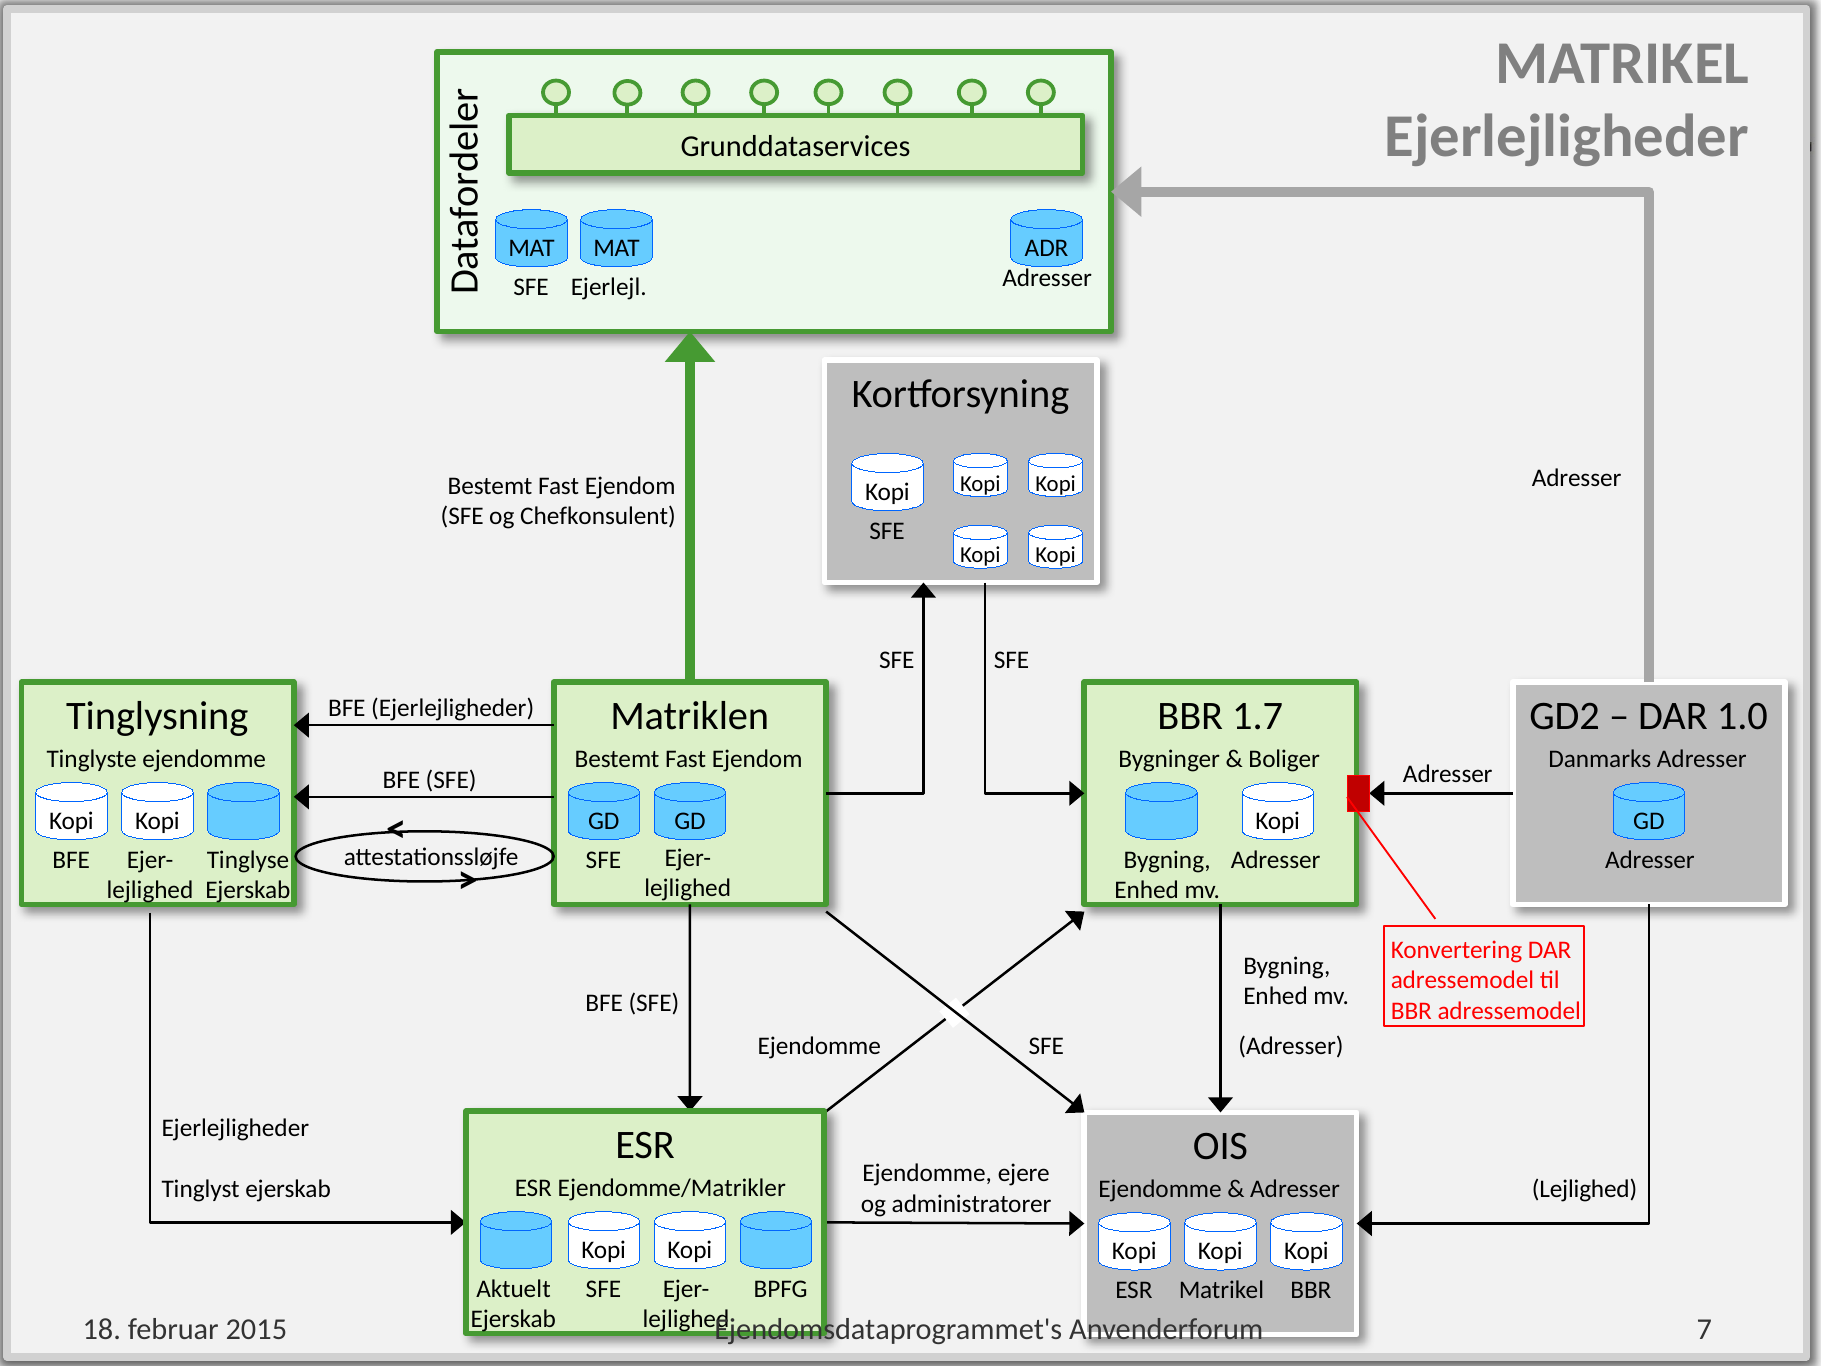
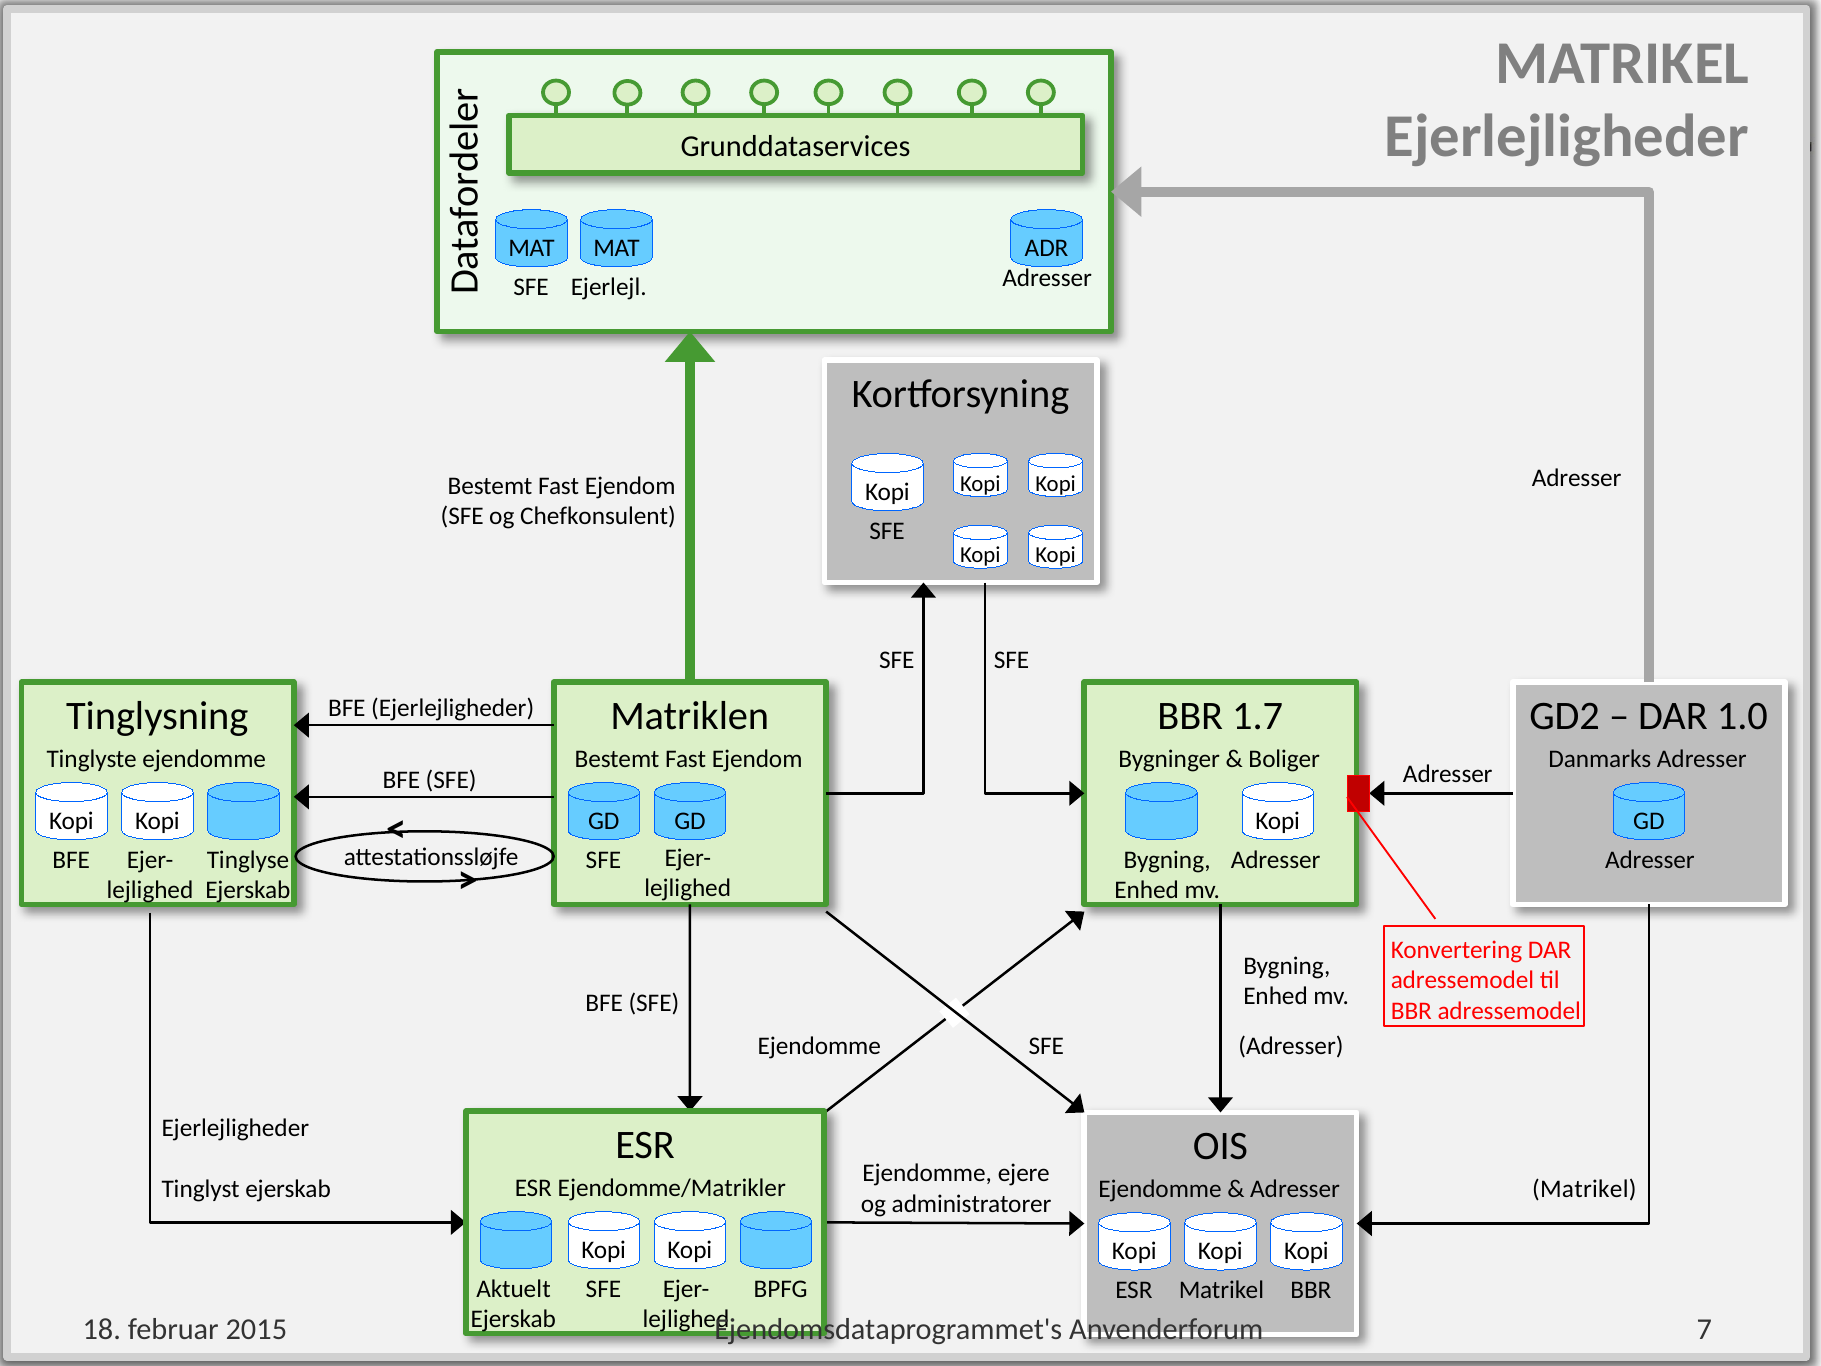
Lejlighed at (1585, 1189): Lejlighed -> Matrikel
